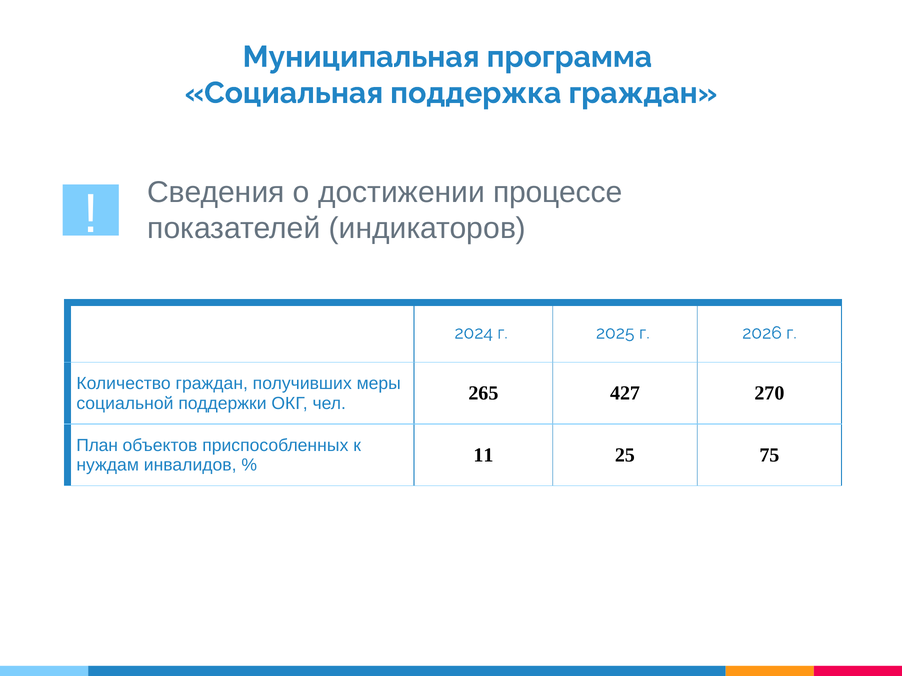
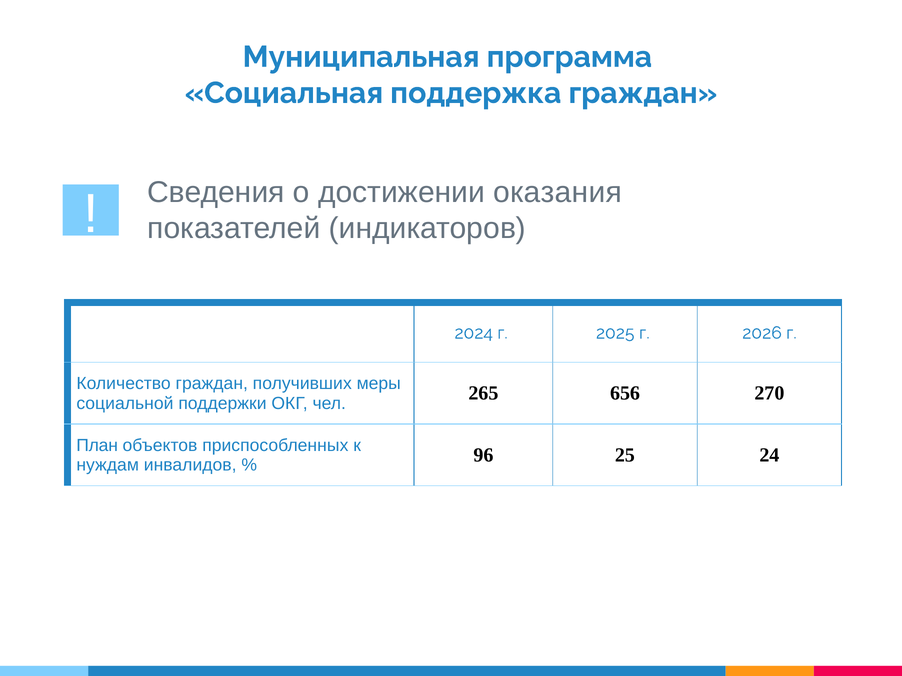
процессе: процессе -> оказания
427: 427 -> 656
11: 11 -> 96
75: 75 -> 24
